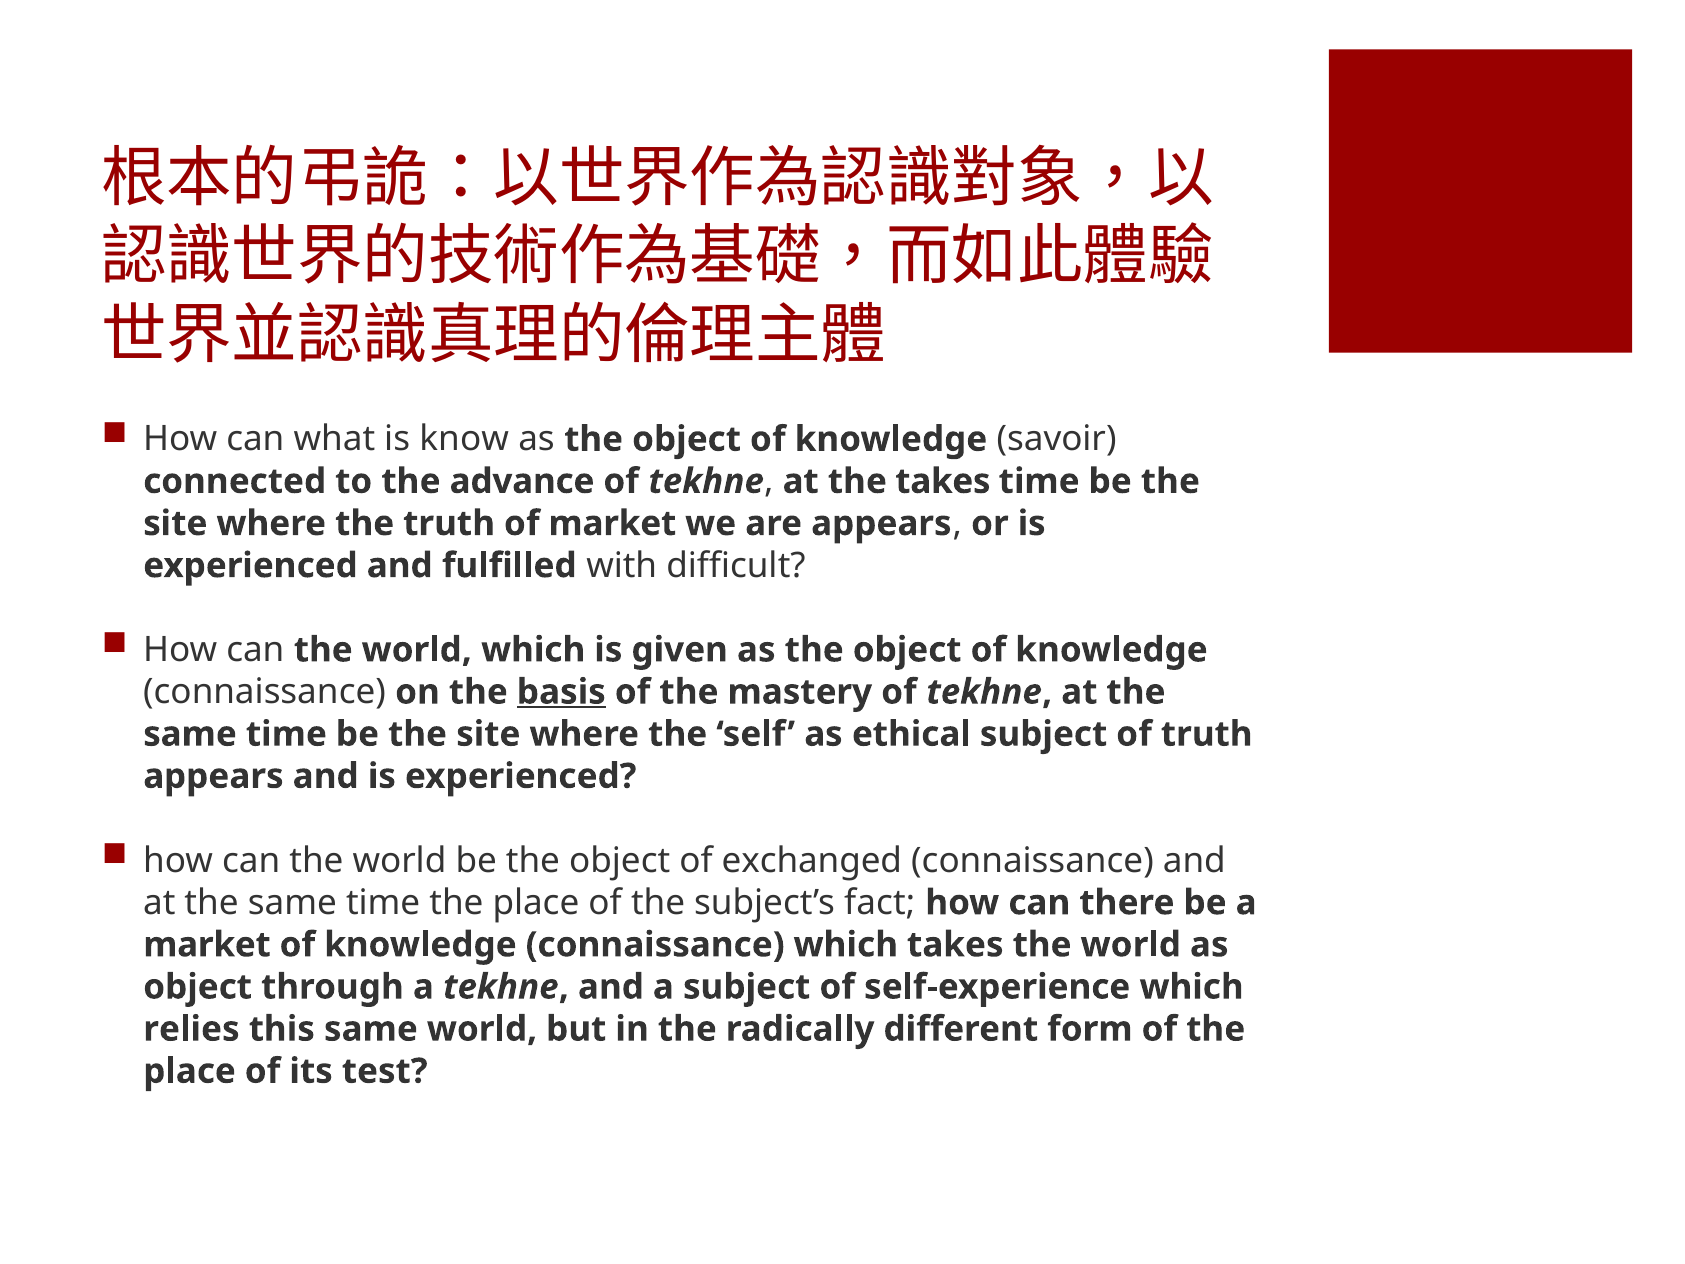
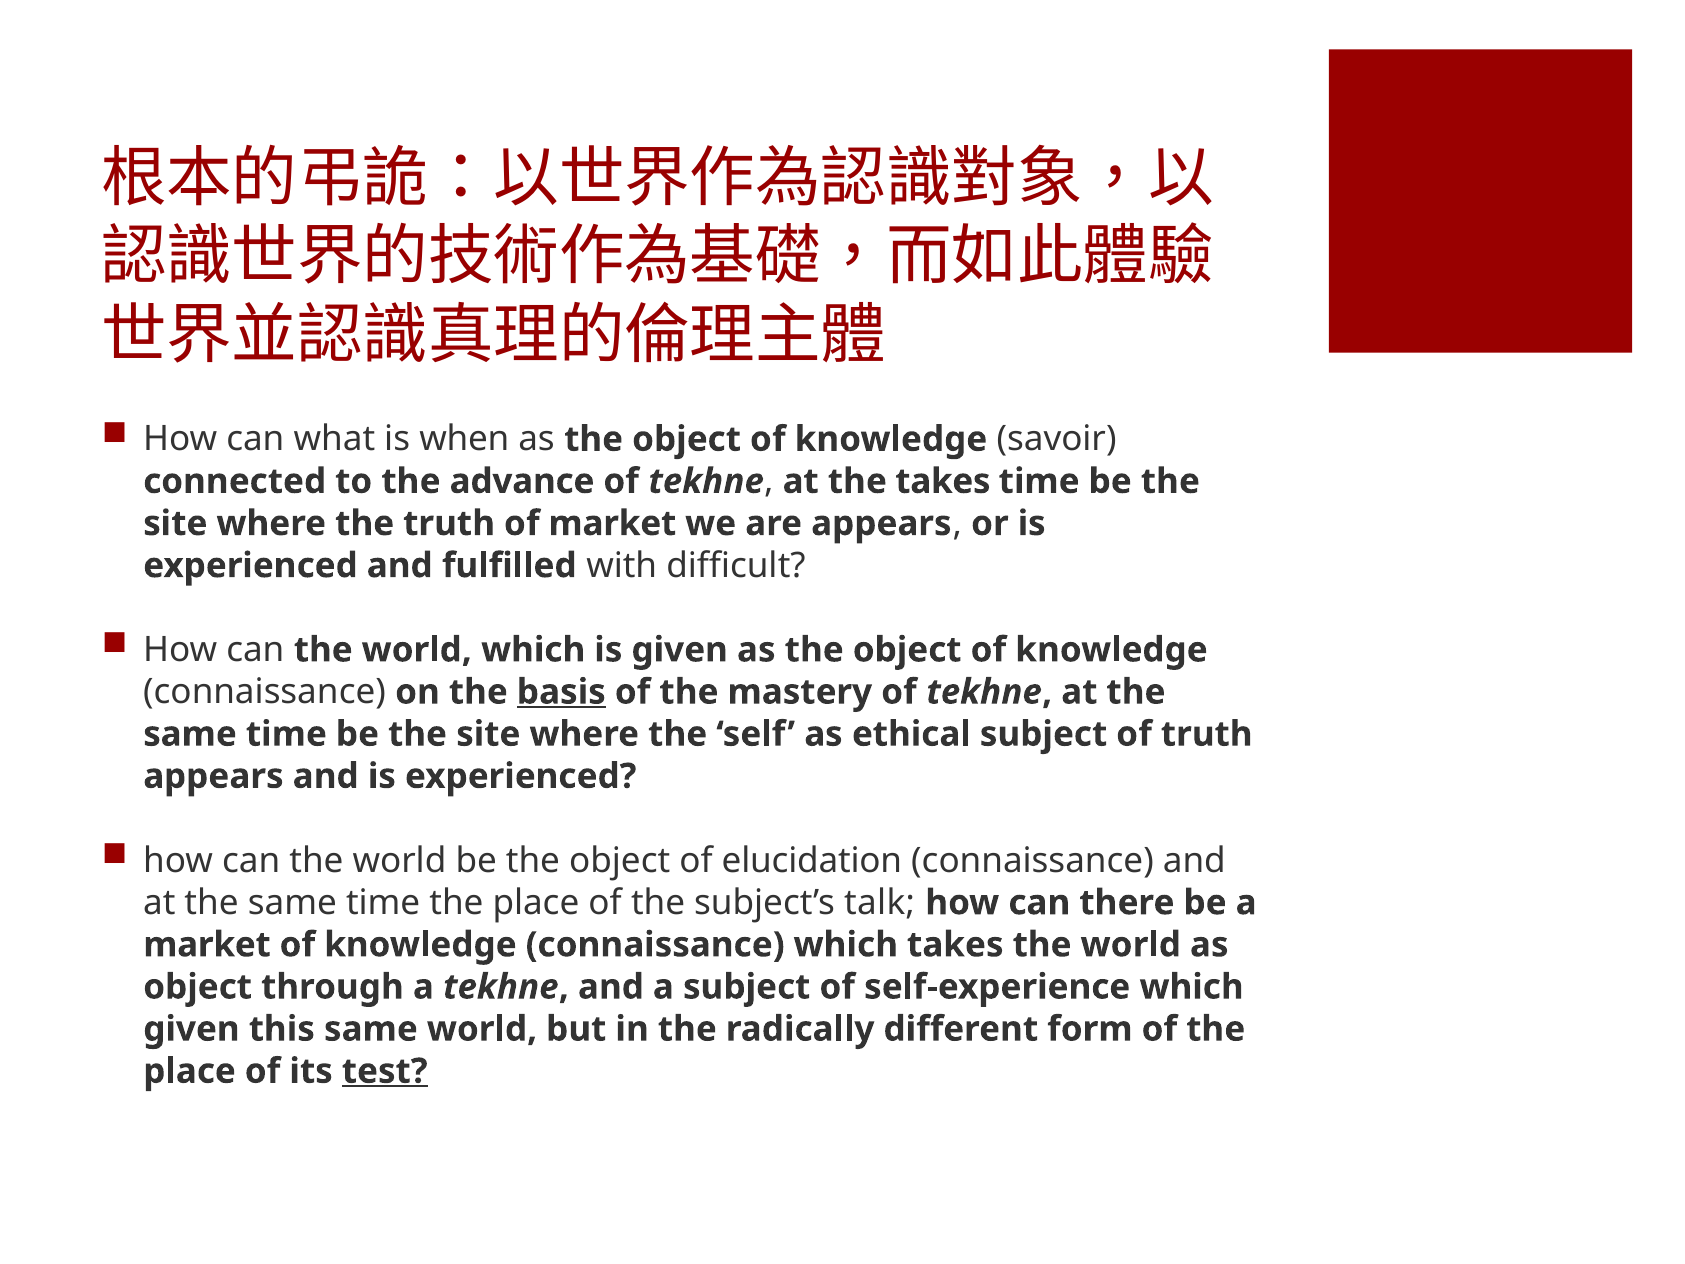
know: know -> when
exchanged: exchanged -> elucidation
fact: fact -> talk
relies at (191, 1029): relies -> given
test underline: none -> present
